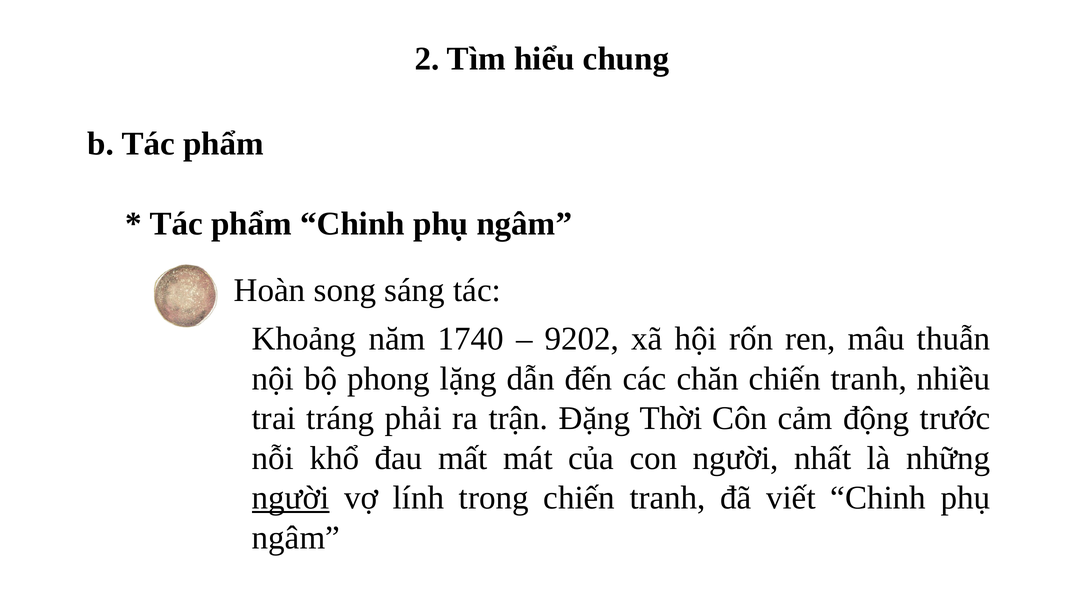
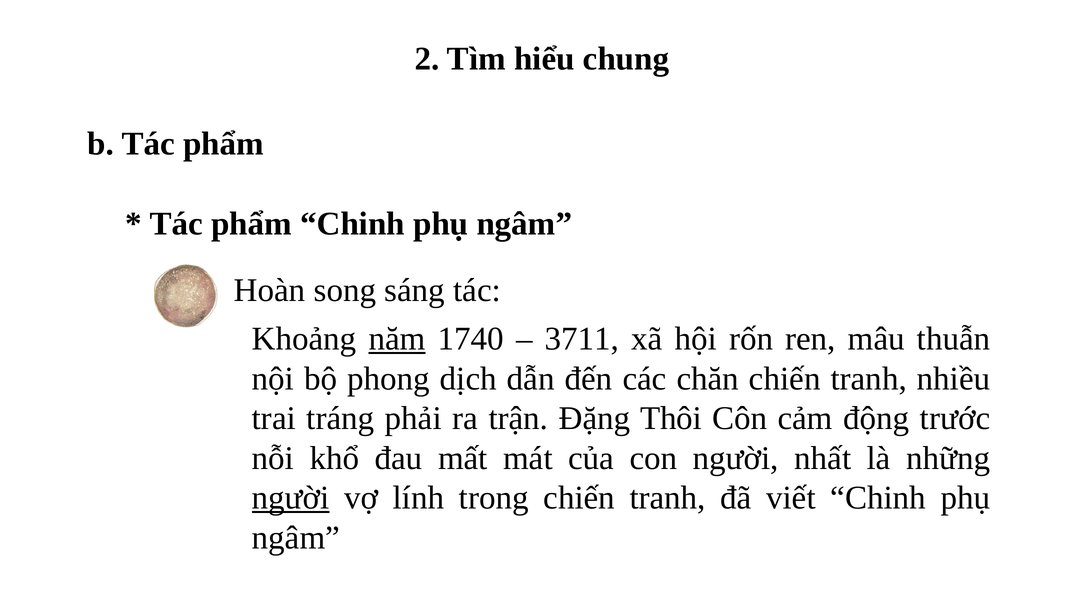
năm underline: none -> present
9202: 9202 -> 3711
lặng: lặng -> dịch
Thời: Thời -> Thôi
